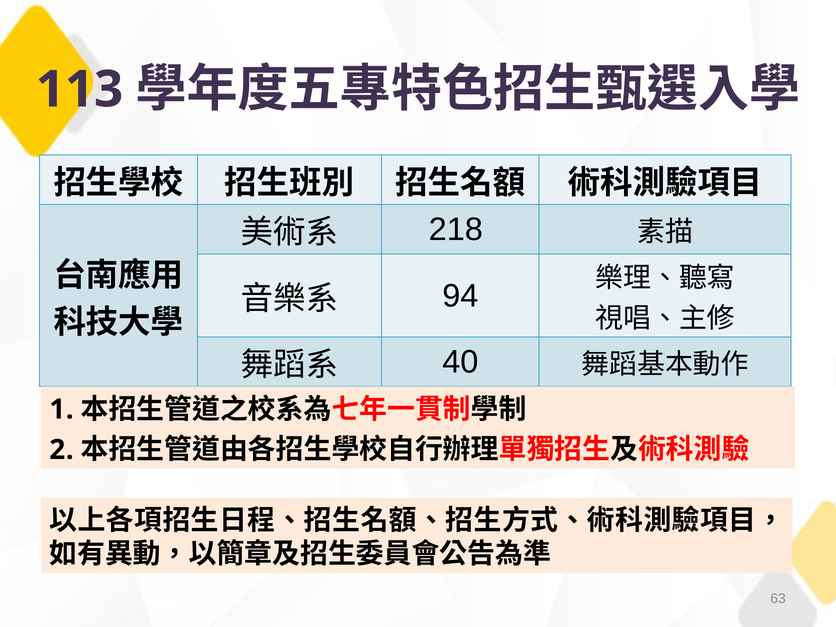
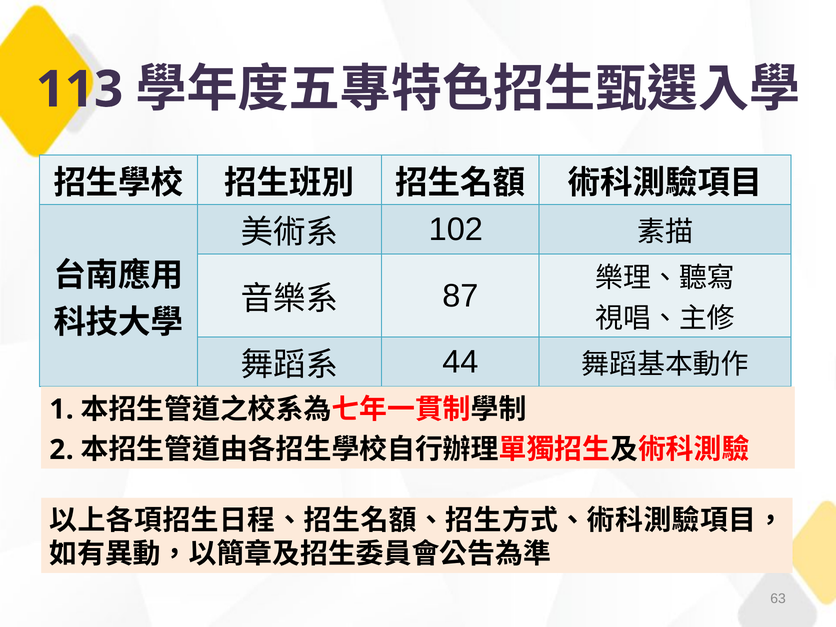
218: 218 -> 102
94: 94 -> 87
40: 40 -> 44
